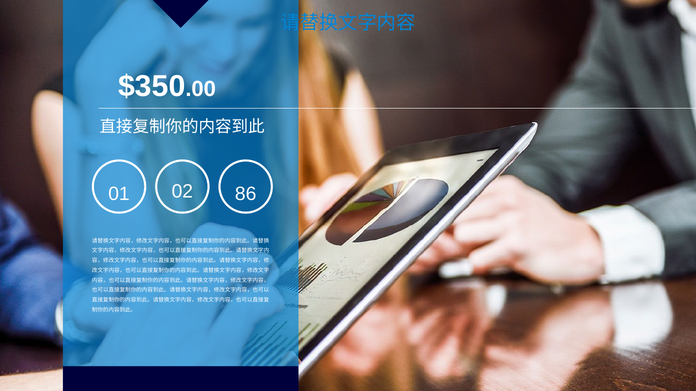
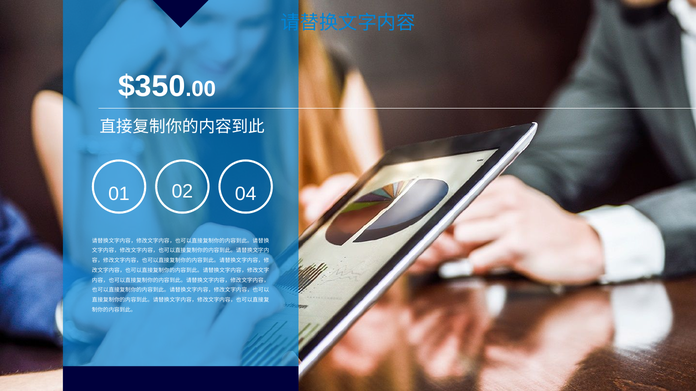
86: 86 -> 04
